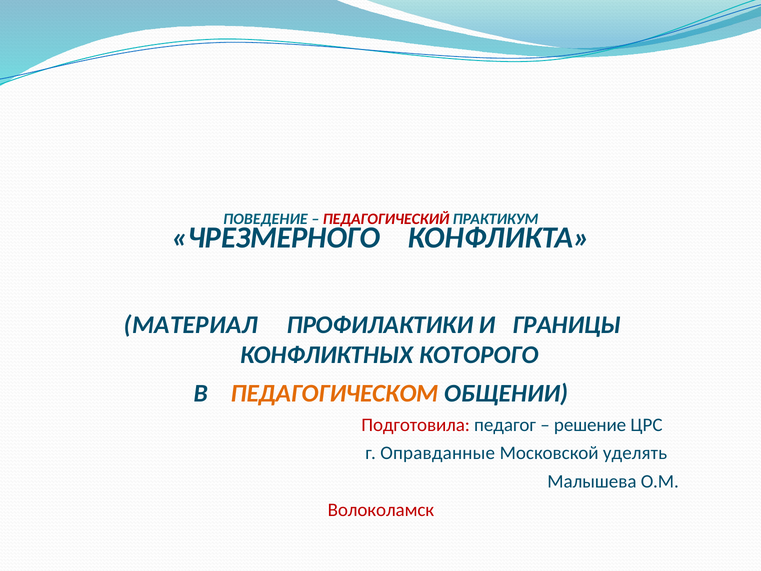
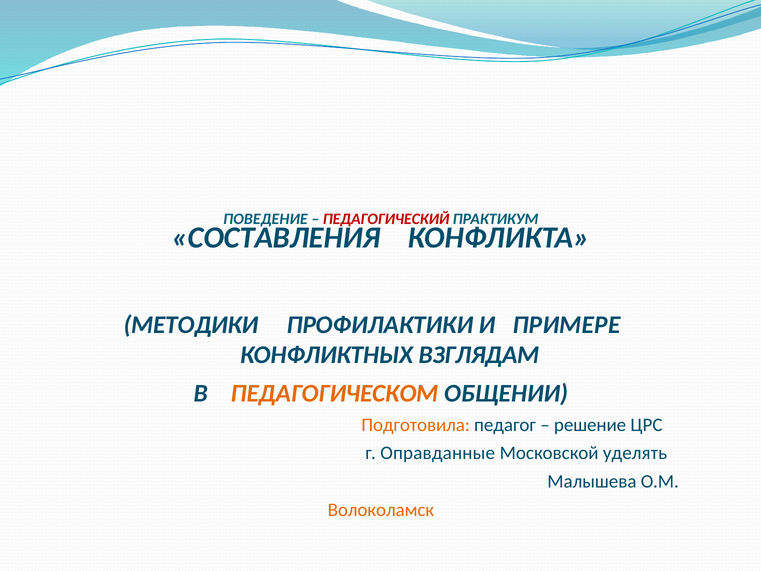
ЧРЕЗМЕРНОГО: ЧРЕЗМЕРНОГО -> СОСТАВЛЕНИЯ
МАТЕРИАЛ: МАТЕРИАЛ -> МЕТОДИКИ
ГРАНИЦЫ: ГРАНИЦЫ -> ПРИМЕРЕ
КОТОРОГО: КОТОРОГО -> ВЗГЛЯДАМ
Подготовила colour: red -> orange
Волоколамск colour: red -> orange
